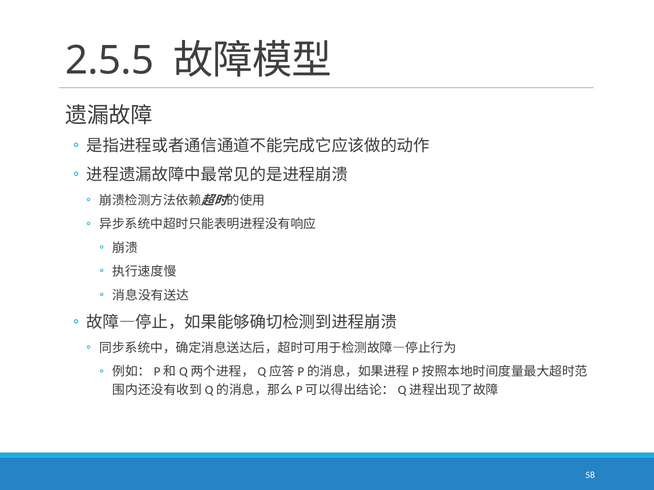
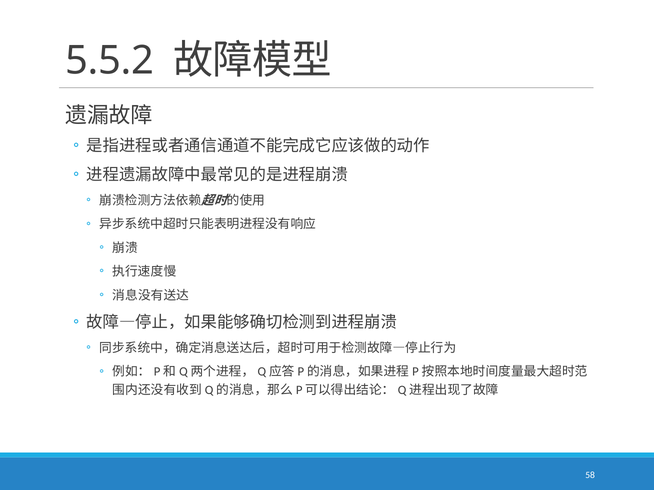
2.5.5: 2.5.5 -> 5.5.2
